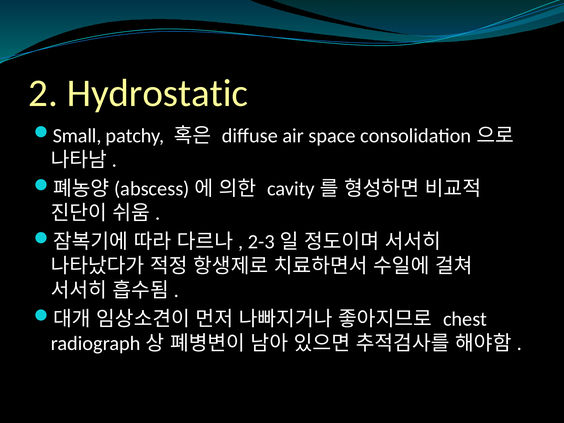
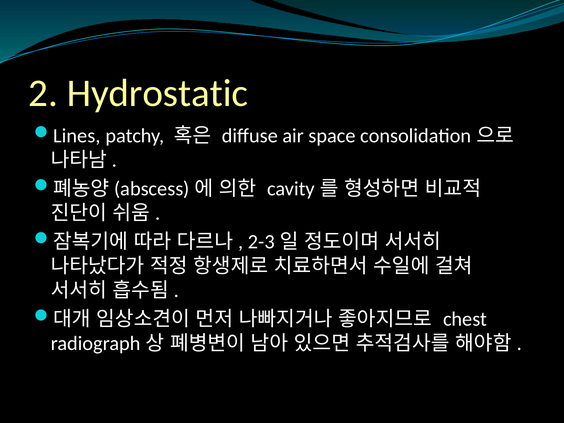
Small: Small -> Lines
